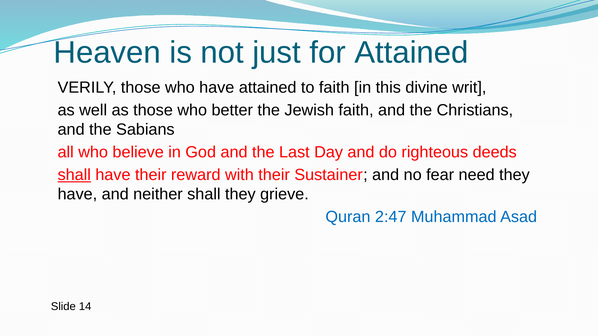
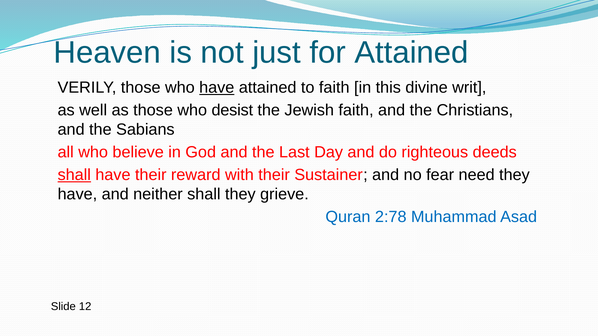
have at (217, 88) underline: none -> present
better: better -> desist
2:47: 2:47 -> 2:78
14: 14 -> 12
